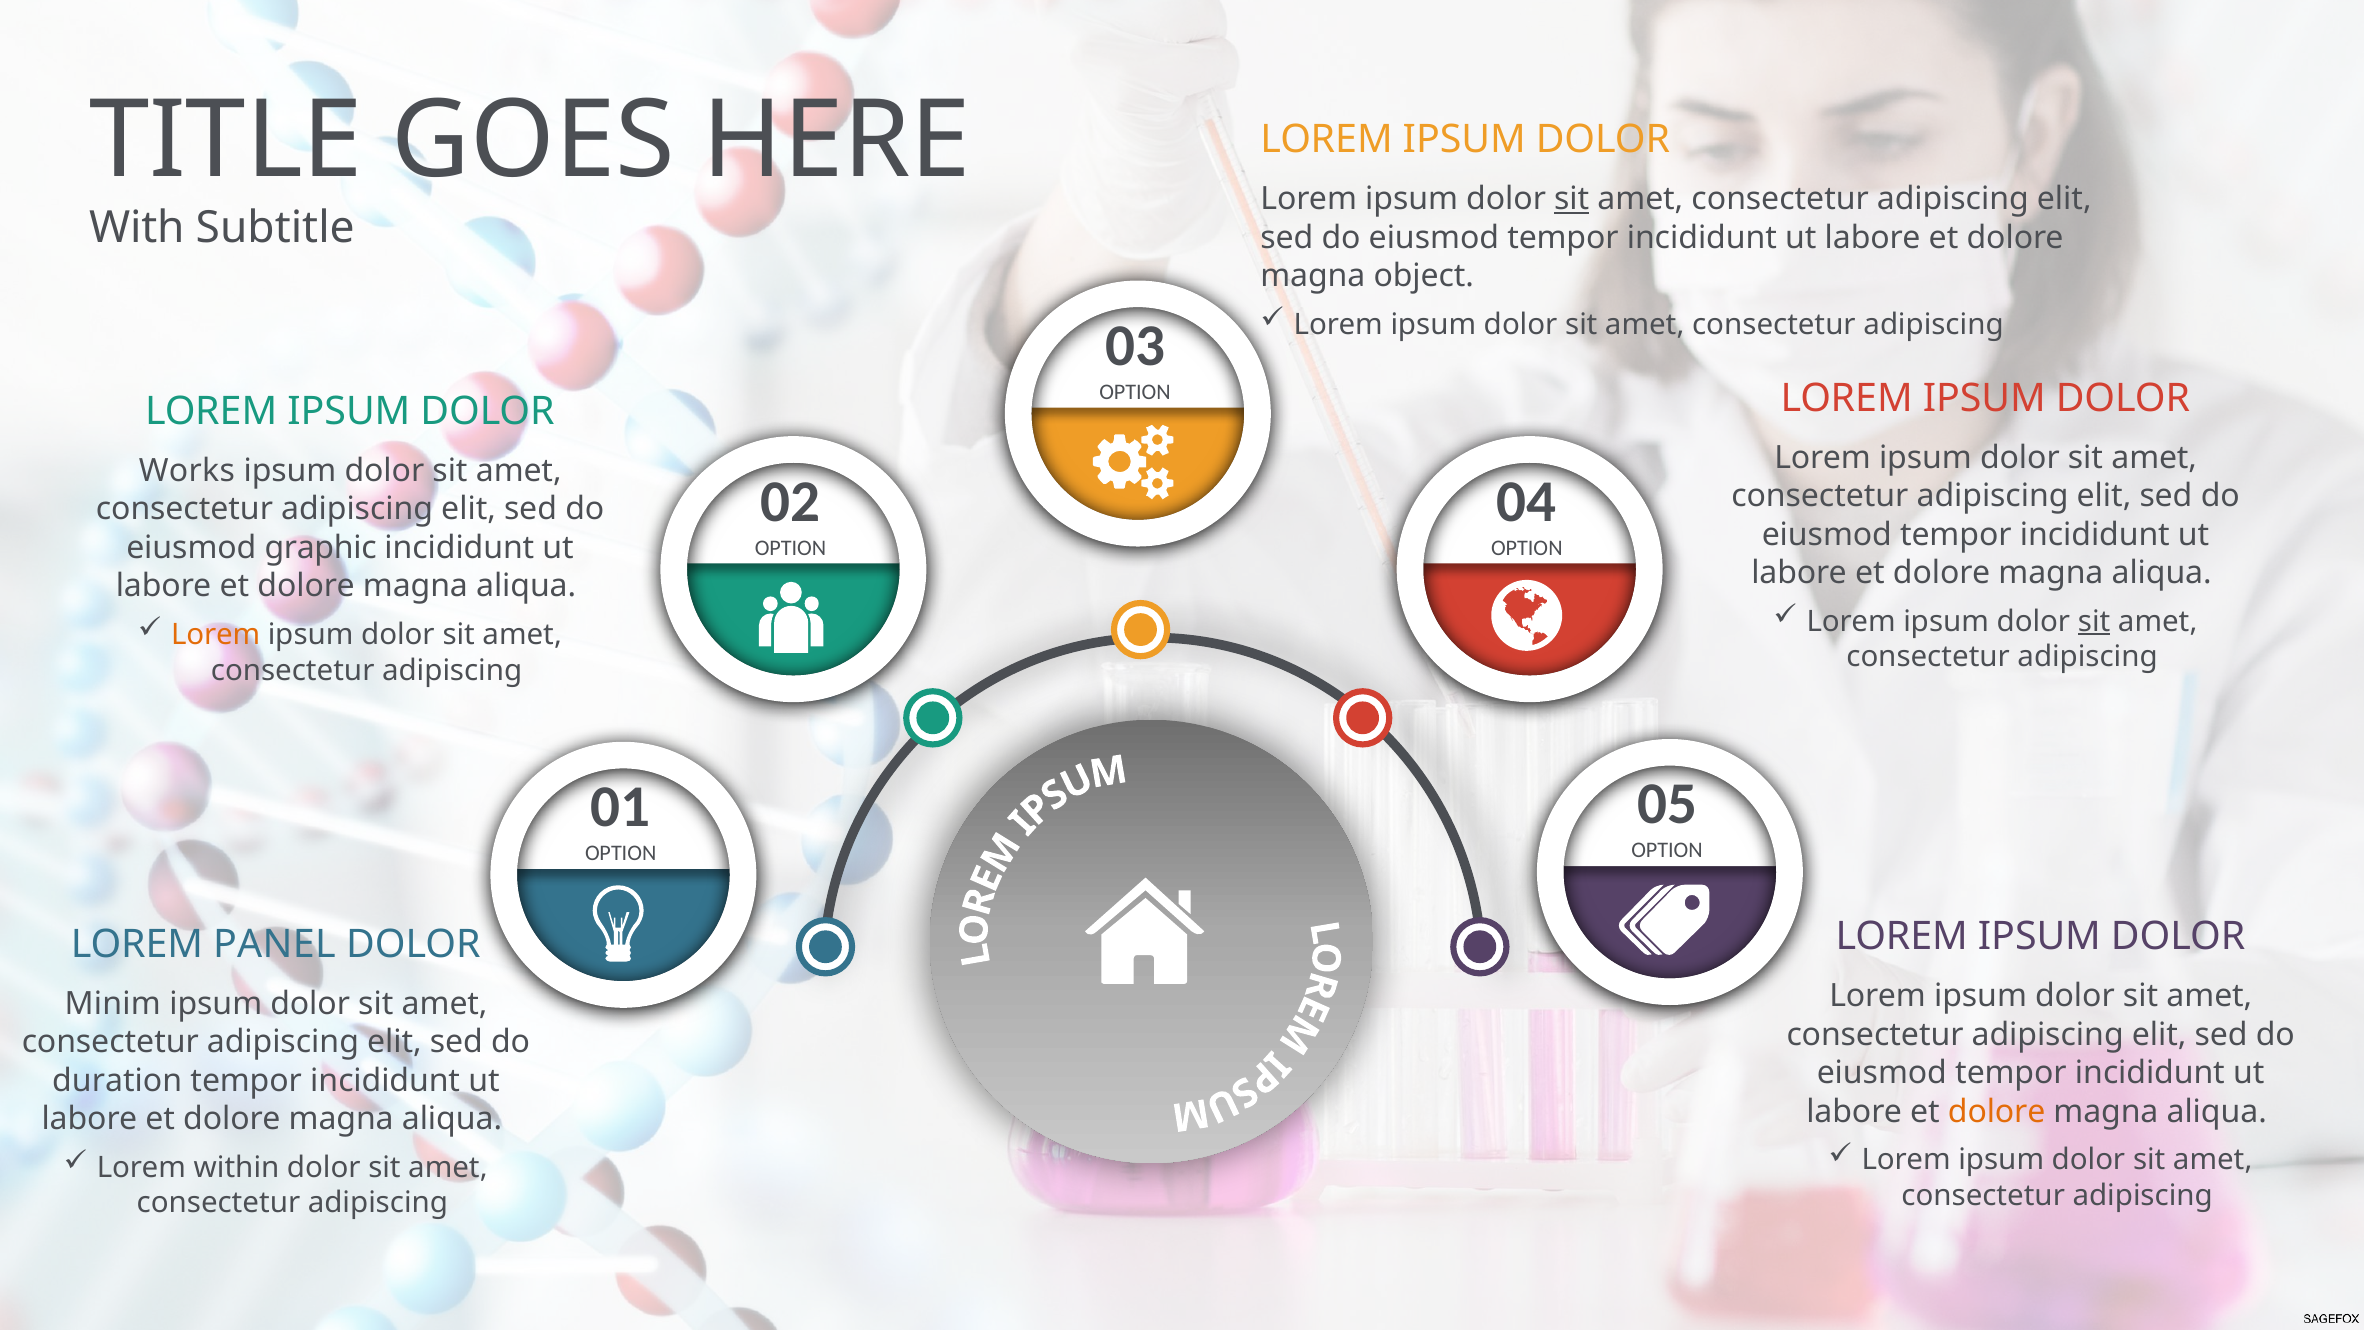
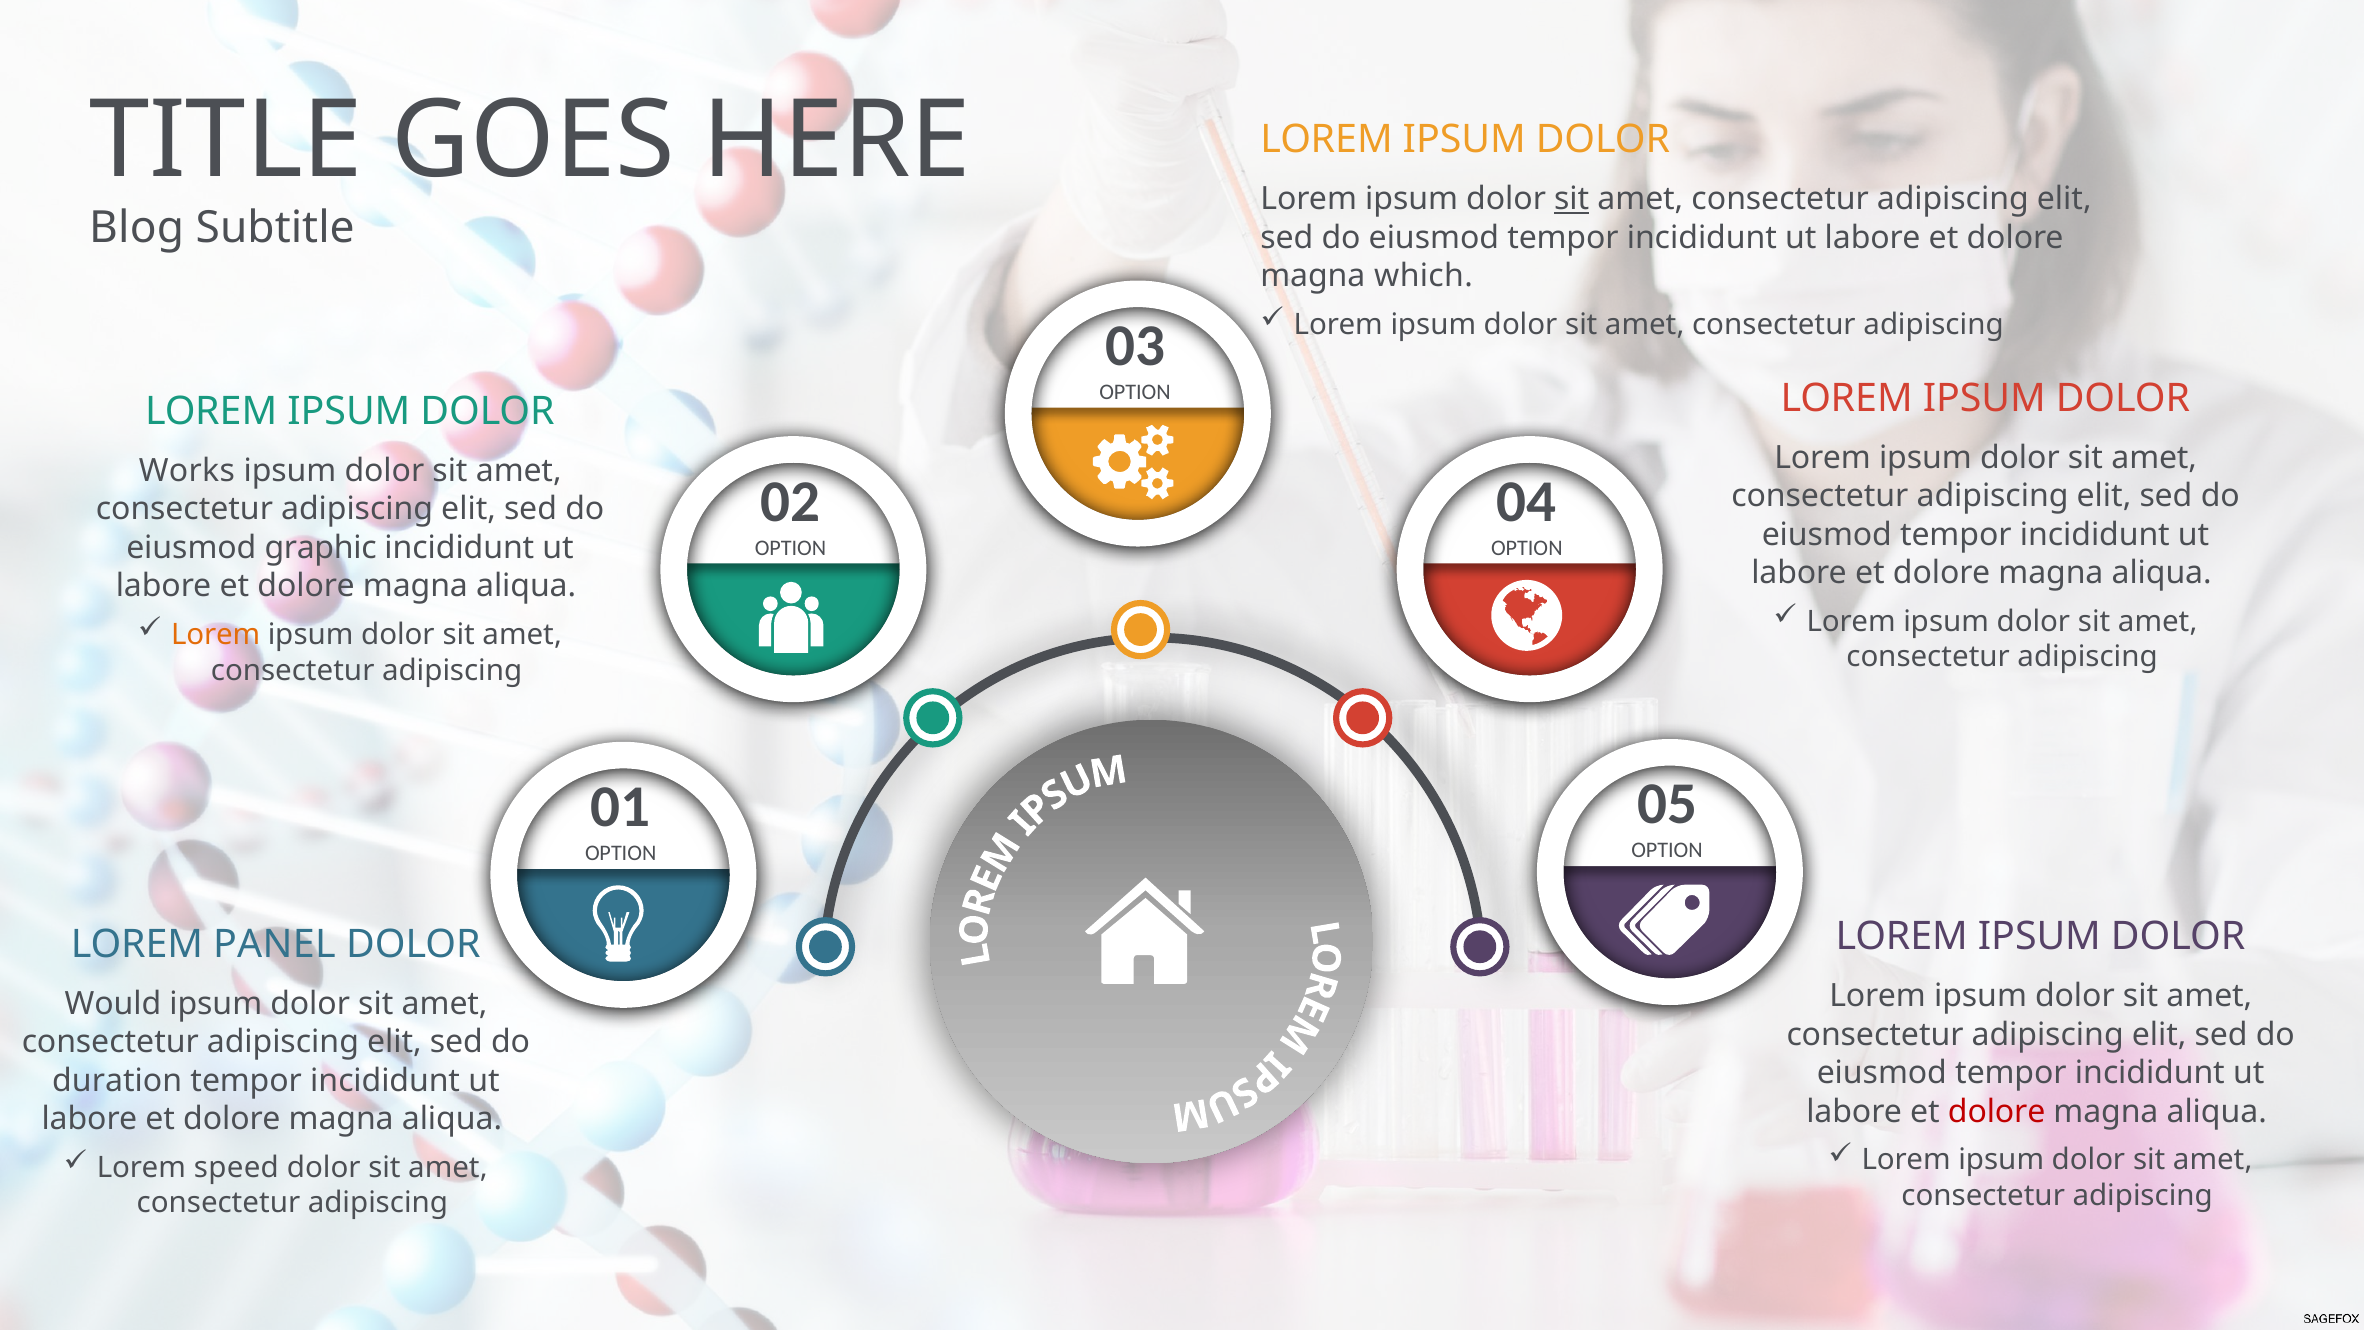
With: With -> Blog
object: object -> which
sit at (2094, 621) underline: present -> none
Minim: Minim -> Would
dolore at (1997, 1111) colour: orange -> red
within: within -> speed
